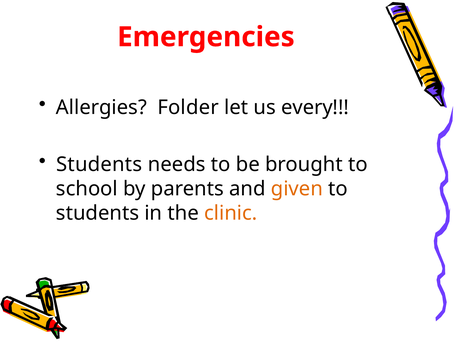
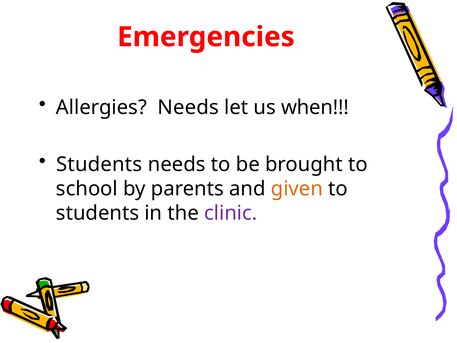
Allergies Folder: Folder -> Needs
every: every -> when
clinic colour: orange -> purple
